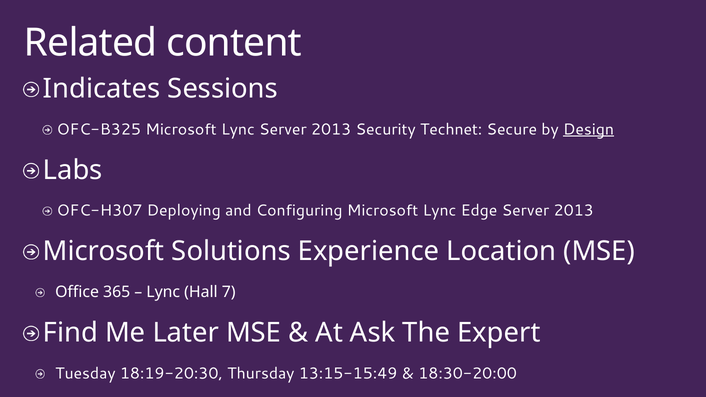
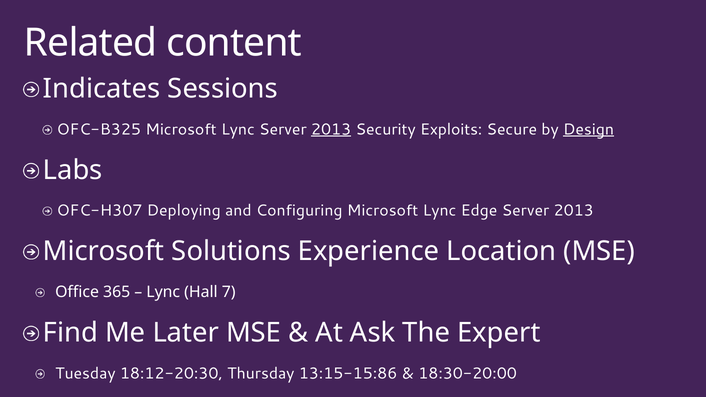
2013 at (331, 129) underline: none -> present
Technet: Technet -> Exploits
18:19-20:30: 18:19-20:30 -> 18:12-20:30
13:15-15:49: 13:15-15:49 -> 13:15-15:86
